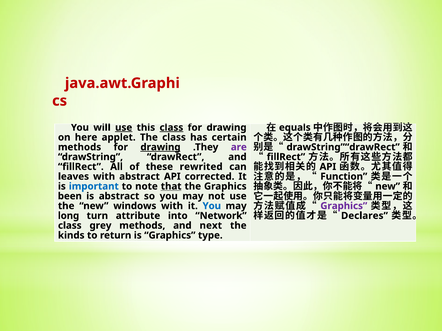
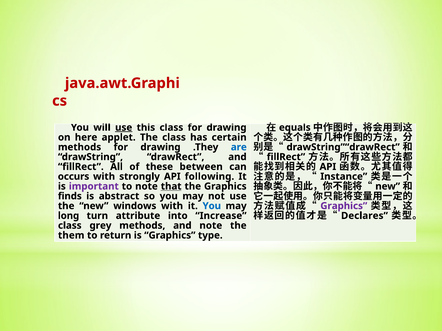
class at (171, 128) underline: present -> none
drawing at (160, 147) underline: present -> none
are colour: purple -> blue
rewrited: rewrited -> between
Function: Function -> Instance
leaves: leaves -> occurs
with abstract: abstract -> strongly
corrected: corrected -> following
important colour: blue -> purple
been: been -> finds
Network: Network -> Increase
and next: next -> note
kinds: kinds -> them
